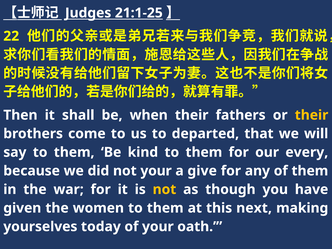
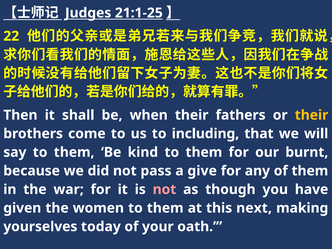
departed: departed -> including
every: every -> burnt
not your: your -> pass
not at (164, 189) colour: yellow -> pink
